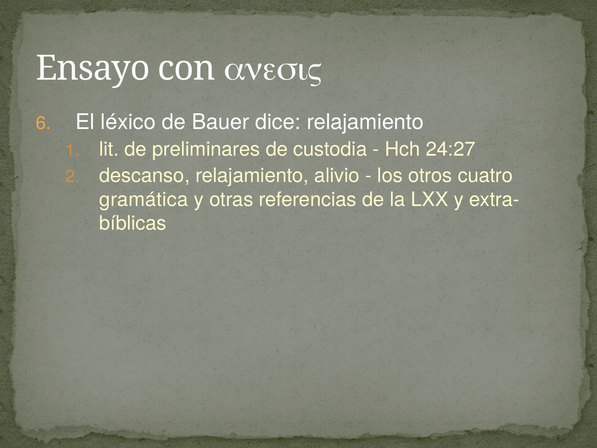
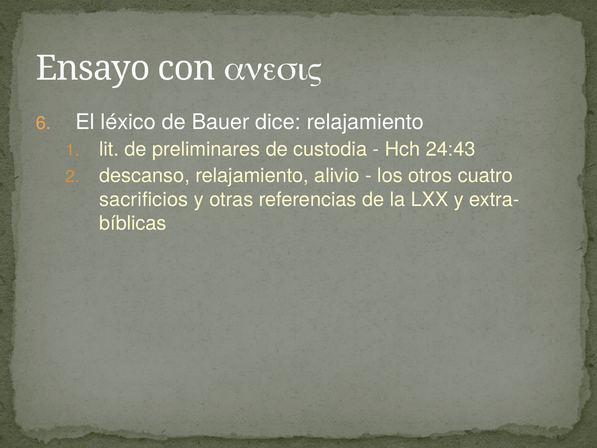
24:27: 24:27 -> 24:43
gramática: gramática -> sacrificios
